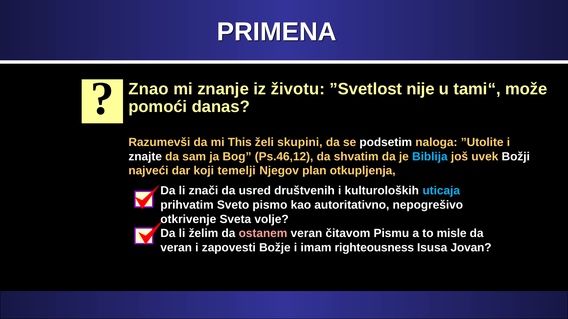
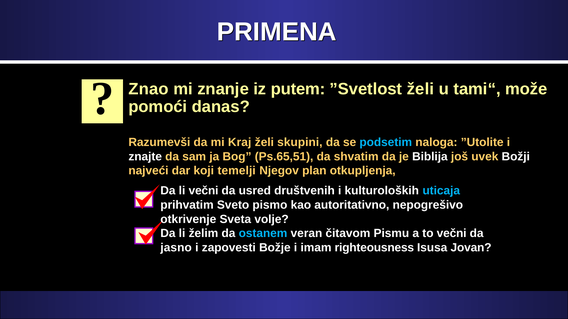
životu: životu -> putem
”Svetlost nije: nije -> želi
This: This -> Kraj
podsetim colour: white -> light blue
Ps.46,12: Ps.46,12 -> Ps.65,51
Biblija colour: light blue -> white
li znači: znači -> večni
ostanem colour: pink -> light blue
to misle: misle -> večni
veran at (176, 248): veran -> jasno
